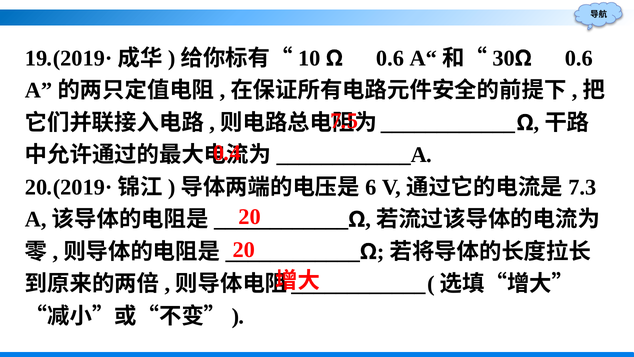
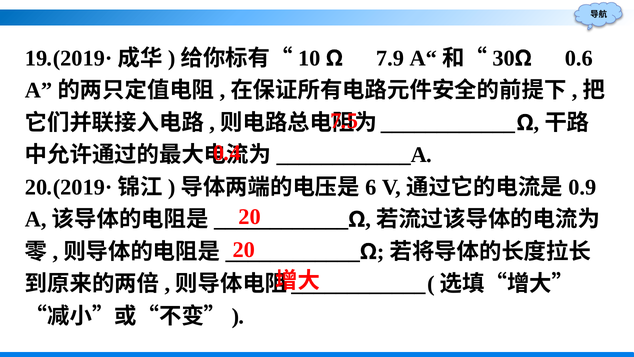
0.6 at (390, 58): 0.6 -> 7.9
7.3: 7.3 -> 0.9
